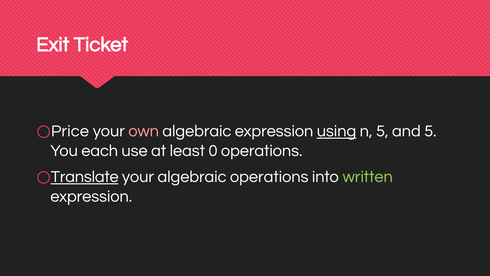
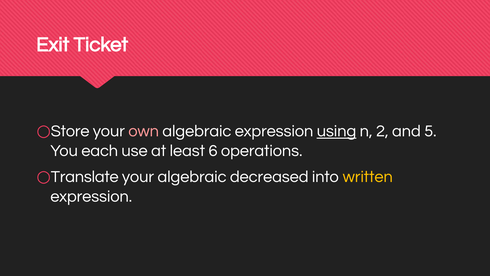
Price: Price -> Store
n 5: 5 -> 2
0: 0 -> 6
Translate underline: present -> none
algebraic operations: operations -> decreased
written colour: light green -> yellow
